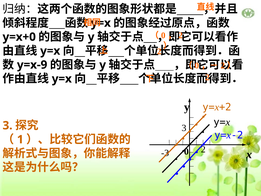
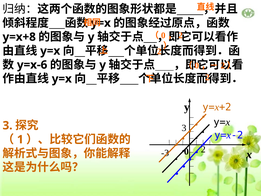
y=x+0: y=x+0 -> y=x+8
y=x-9: y=x-9 -> y=x-6
